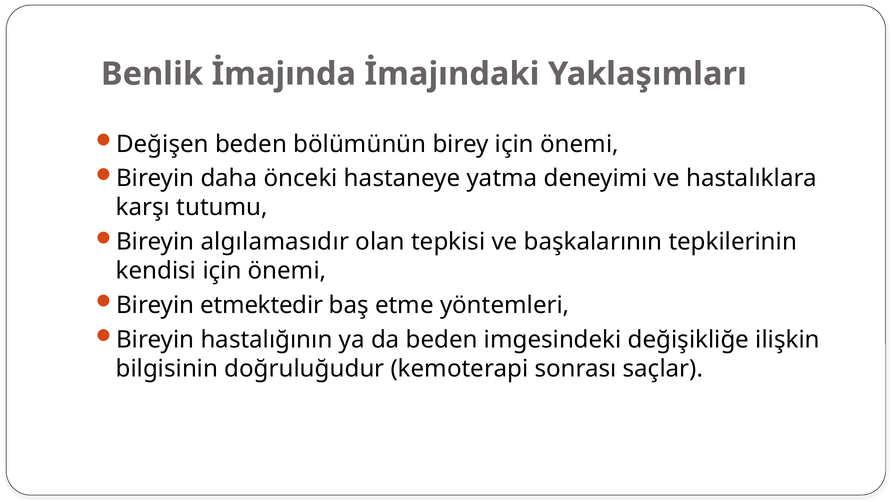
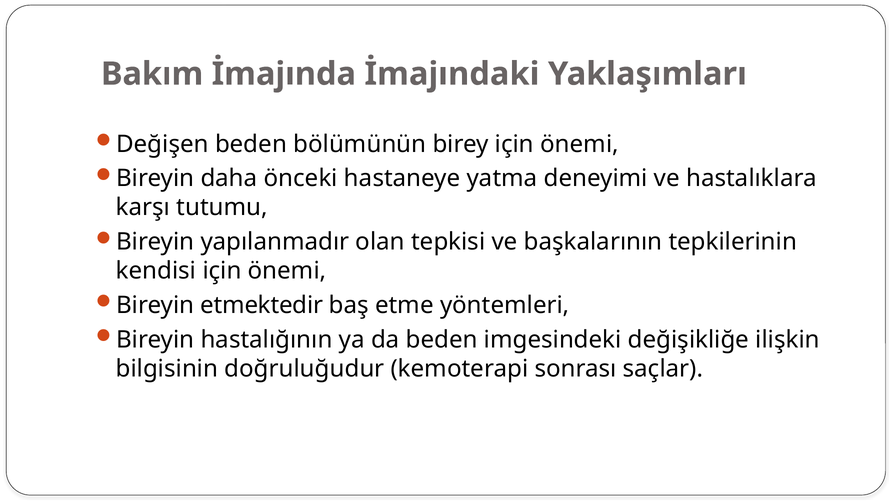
Benlik: Benlik -> Bakım
algılamasıdır: algılamasıdır -> yapılanmadır
